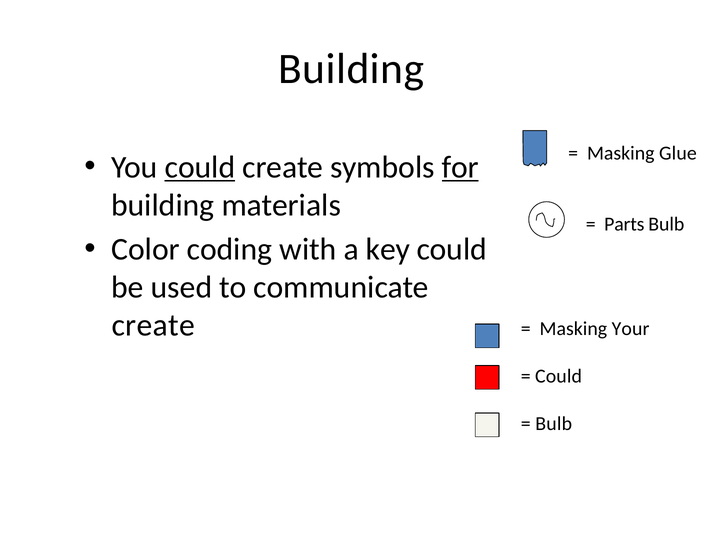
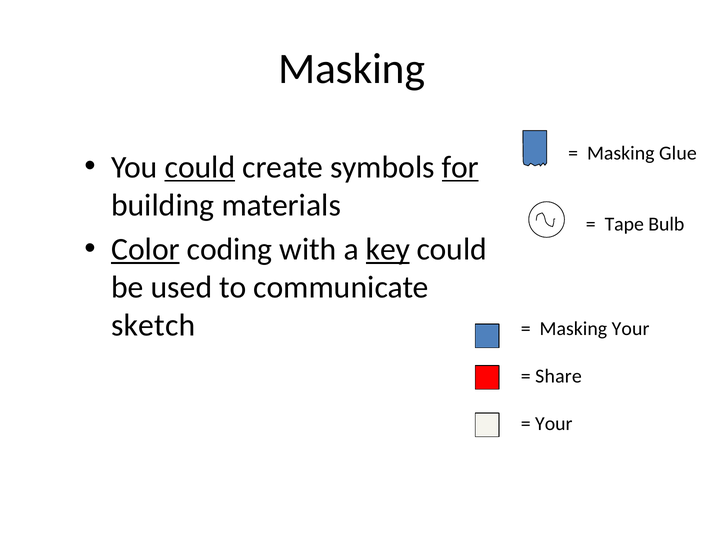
Building at (351, 69): Building -> Masking
Parts: Parts -> Tape
Color underline: none -> present
key underline: none -> present
create at (153, 326): create -> sketch
Could at (559, 377): Could -> Share
Bulb at (554, 424): Bulb -> Your
